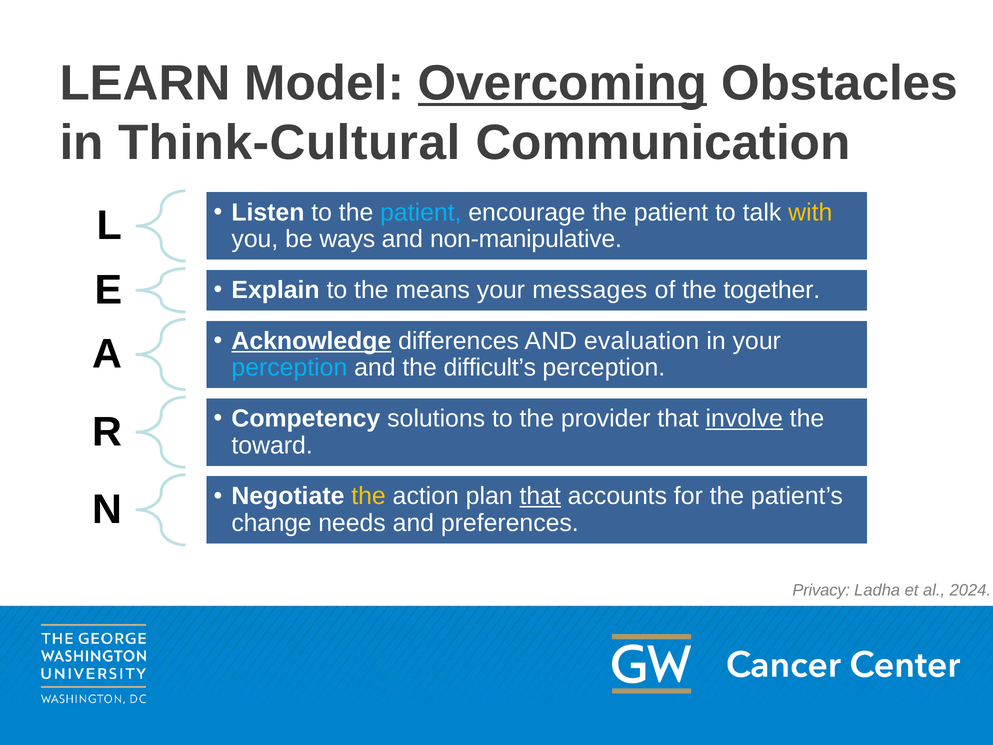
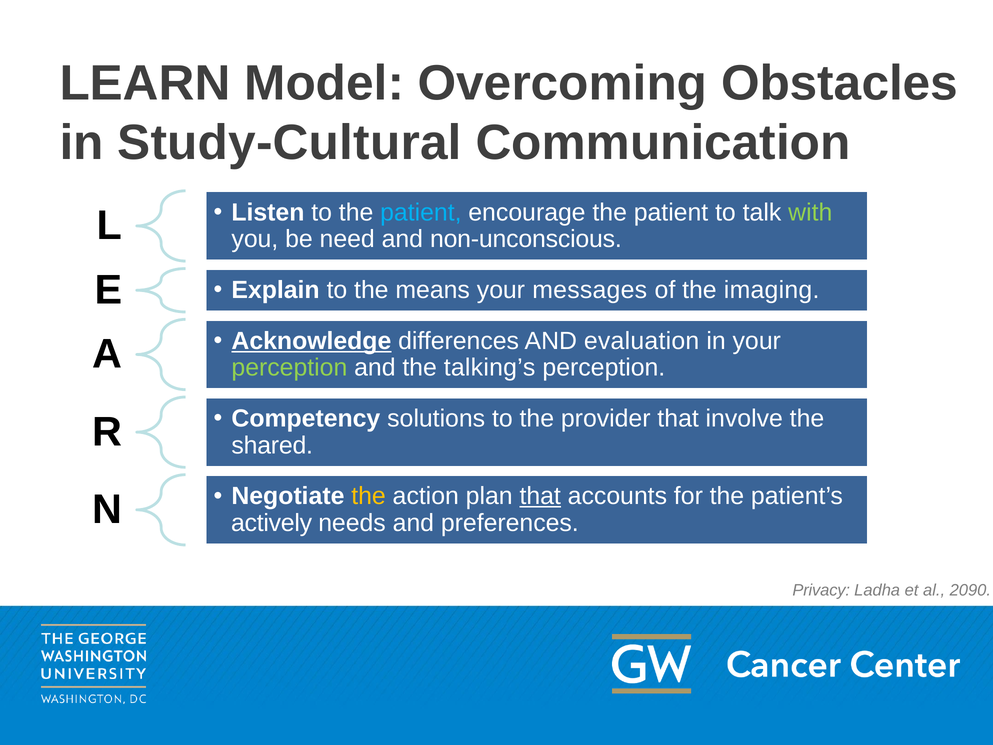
Overcoming underline: present -> none
Think-Cultural: Think-Cultural -> Study-Cultural
with colour: yellow -> light green
ways: ways -> need
non-manipulative: non-manipulative -> non-unconscious
together: together -> imaging
perception at (289, 368) colour: light blue -> light green
difficult’s: difficult’s -> talking’s
involve underline: present -> none
toward: toward -> shared
change: change -> actively
2024: 2024 -> 2090
